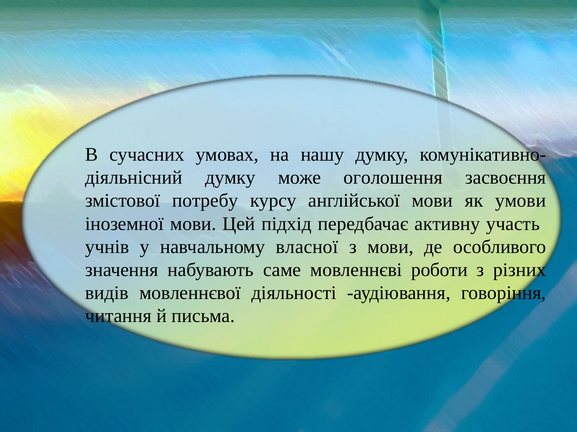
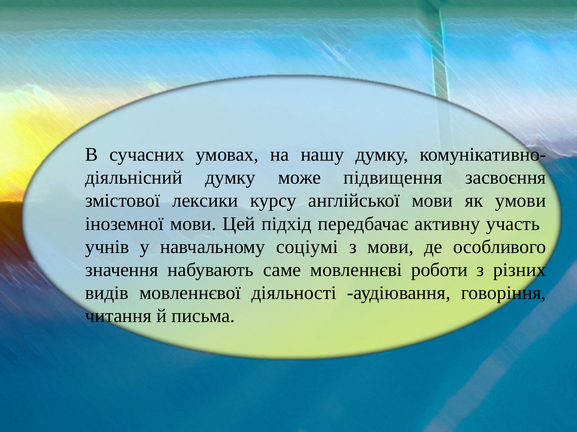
оголошення: оголошення -> підвищення
потребу: потребу -> лексики
власної: власної -> соціумі
